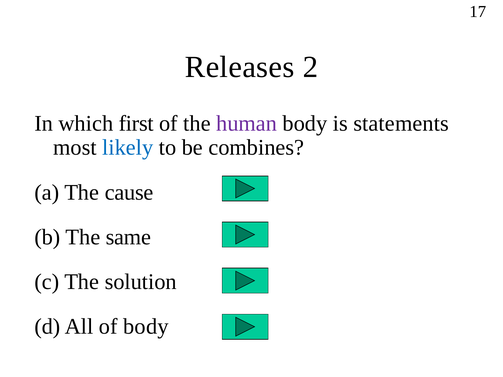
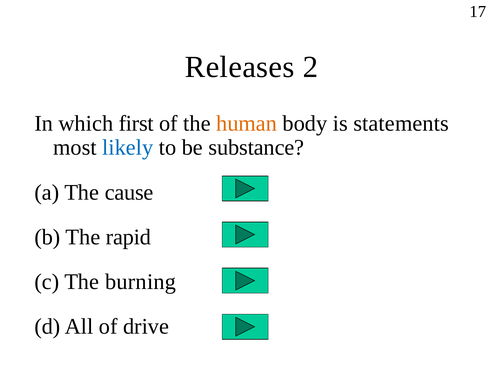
human colour: purple -> orange
combines: combines -> substance
same: same -> rapid
solution: solution -> burning
of body: body -> drive
